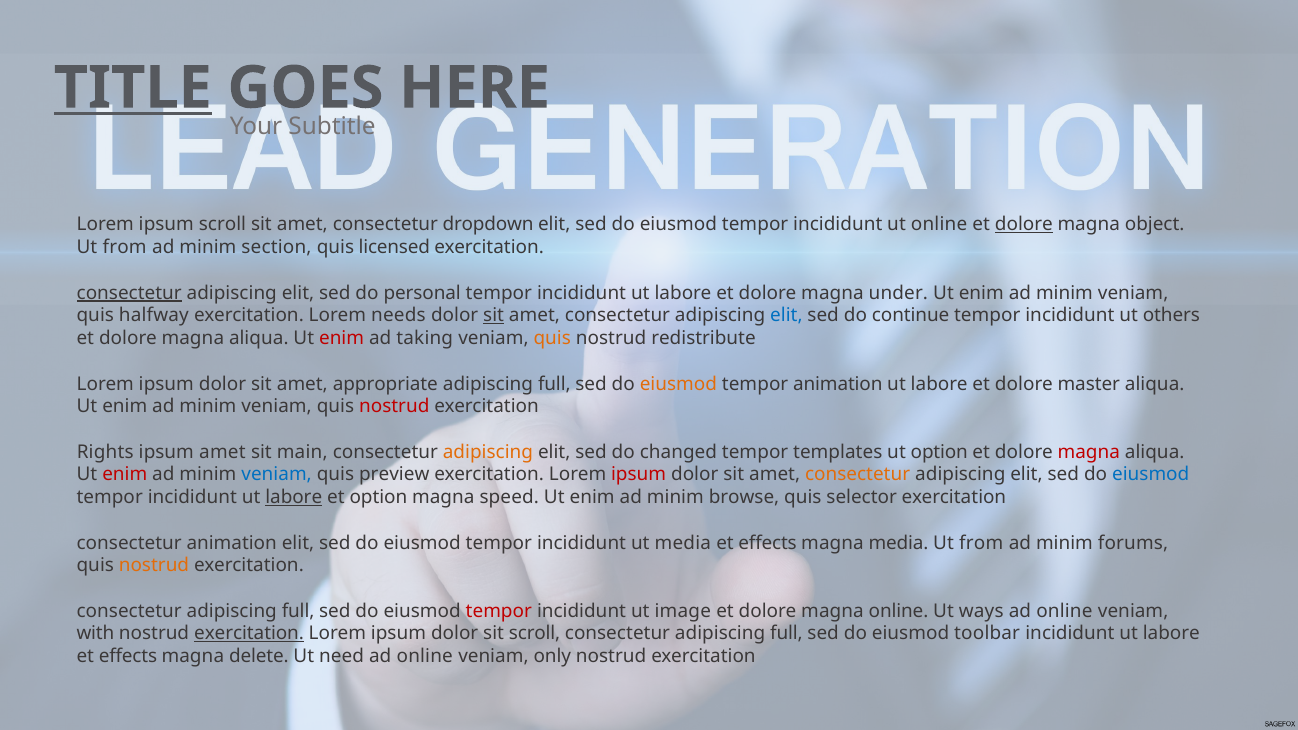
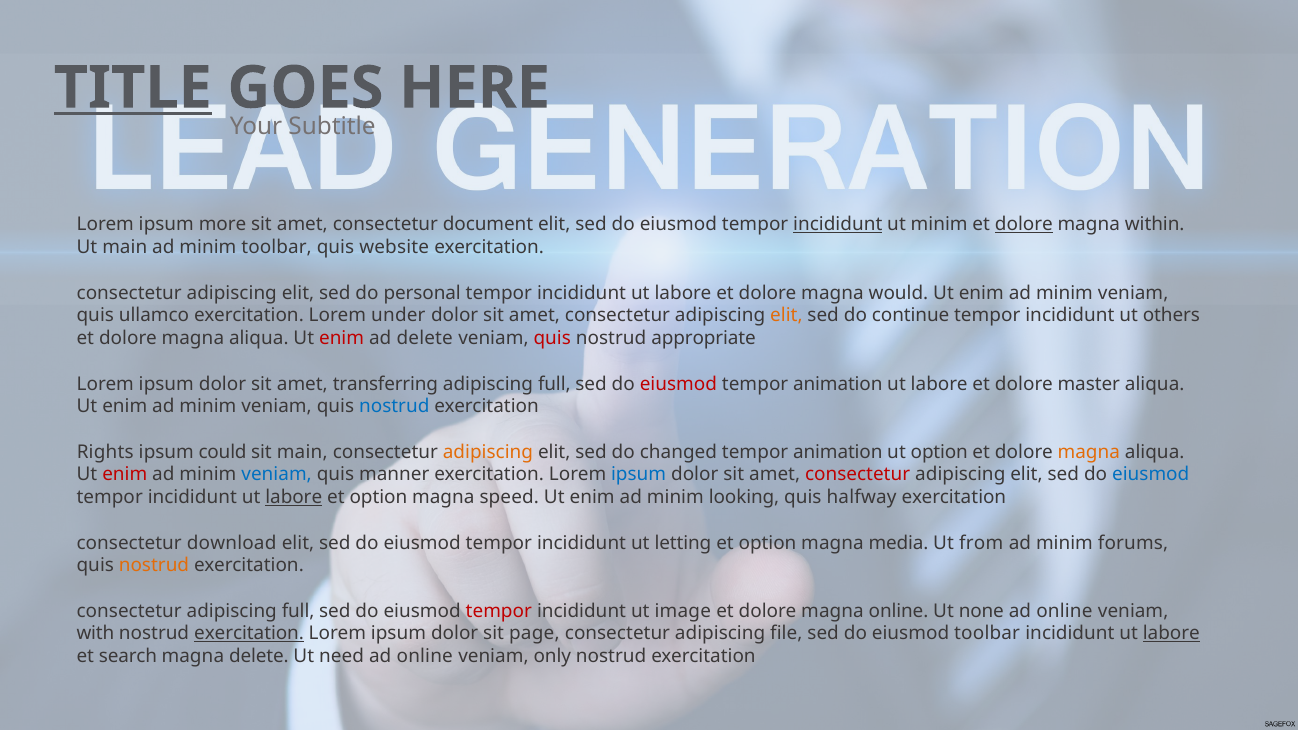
ipsum scroll: scroll -> more
dropdown: dropdown -> document
incididunt at (838, 225) underline: none -> present
ut online: online -> minim
object: object -> within
from at (125, 247): from -> main
minim section: section -> toolbar
licensed: licensed -> website
consectetur at (129, 293) underline: present -> none
under: under -> would
halfway: halfway -> ullamco
needs: needs -> under
sit at (494, 316) underline: present -> none
elit at (786, 316) colour: blue -> orange
ad taking: taking -> delete
quis at (552, 338) colour: orange -> red
redistribute: redistribute -> appropriate
appropriate: appropriate -> transferring
eiusmod at (678, 384) colour: orange -> red
nostrud at (394, 407) colour: red -> blue
ipsum amet: amet -> could
templates at (838, 452): templates -> animation
magna at (1089, 452) colour: red -> orange
preview: preview -> manner
ipsum at (639, 475) colour: red -> blue
consectetur at (858, 475) colour: orange -> red
browse: browse -> looking
selector: selector -> halfway
consectetur animation: animation -> download
ut media: media -> letting
effects at (768, 543): effects -> option
ways: ways -> none
sit scroll: scroll -> page
full at (786, 634): full -> file
labore at (1171, 634) underline: none -> present
effects at (128, 657): effects -> search
